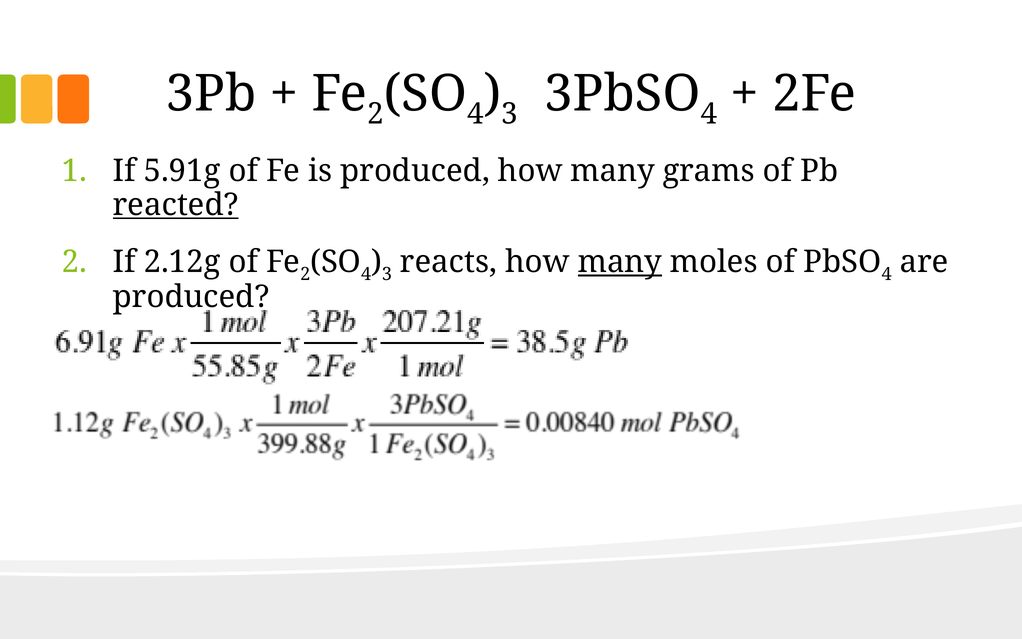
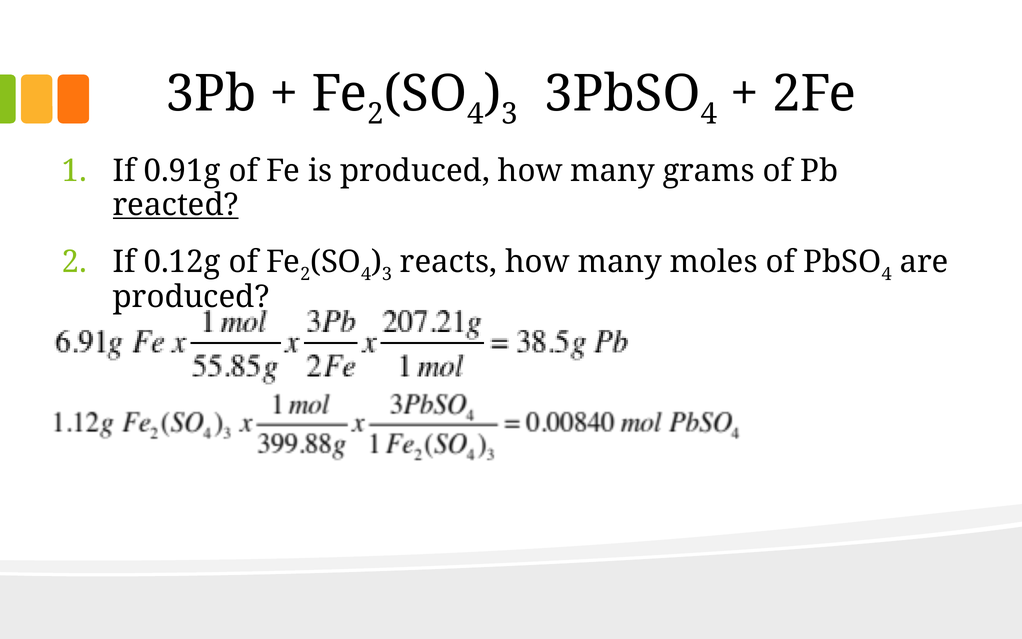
5.91g: 5.91g -> 0.91g
2.12g: 2.12g -> 0.12g
many at (620, 262) underline: present -> none
